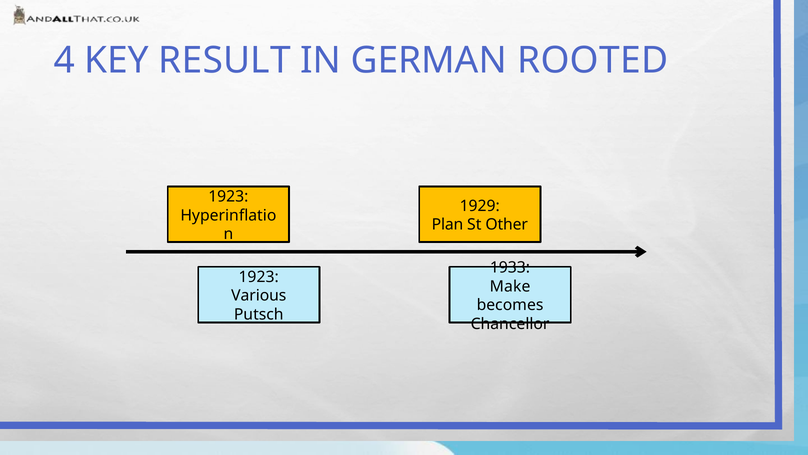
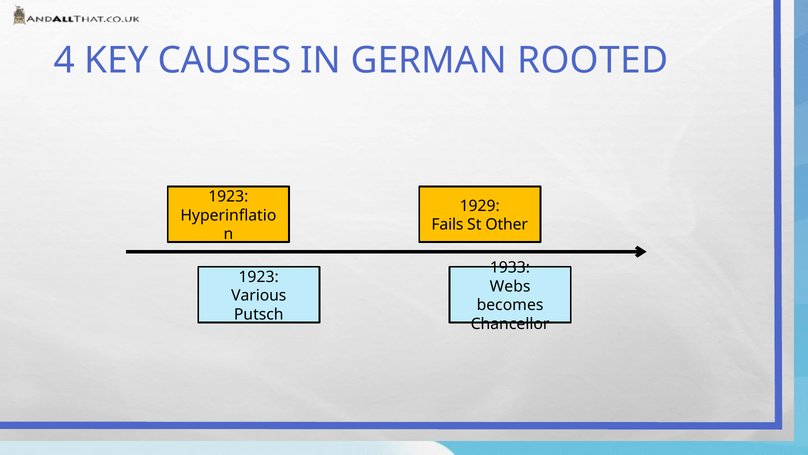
RESULT: RESULT -> CAUSES
Plan: Plan -> Fails
Make: Make -> Webs
